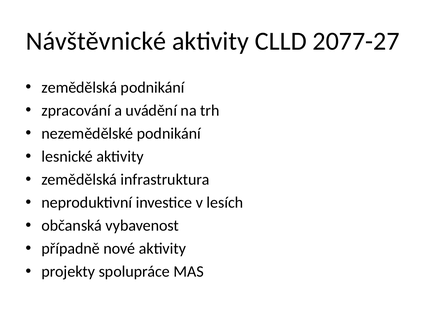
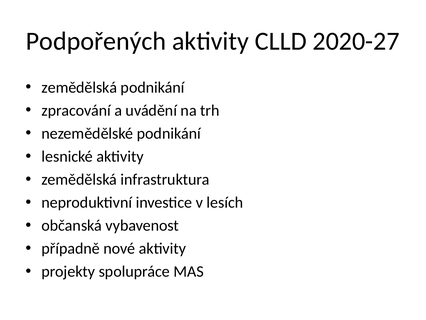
Návštěvnické: Návštěvnické -> Podpořených
2077-27: 2077-27 -> 2020-27
